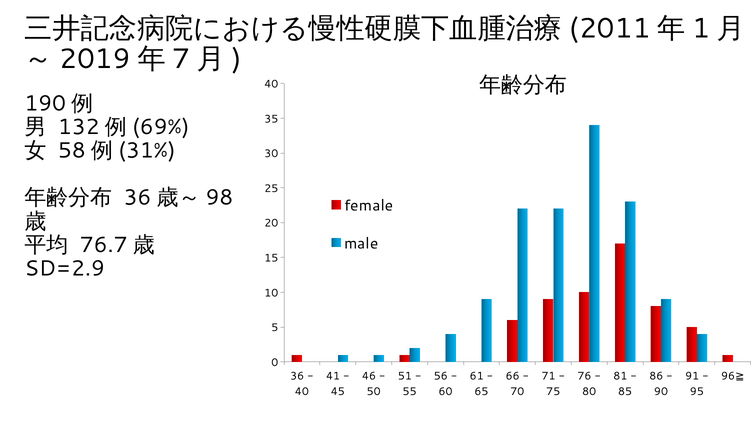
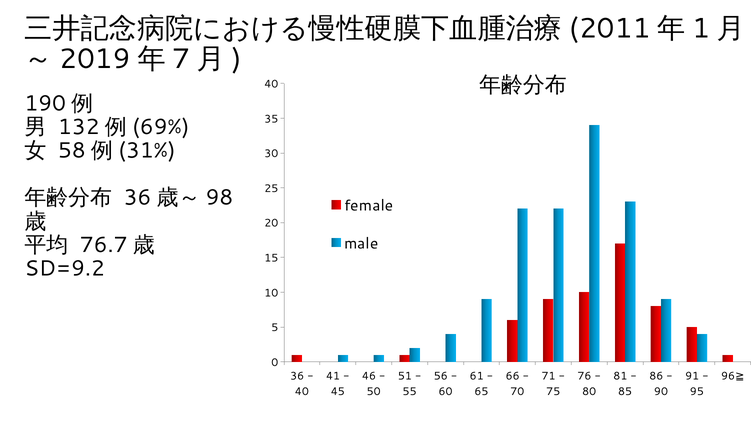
SD=2.9: SD=2.9 -> SD=9.2
